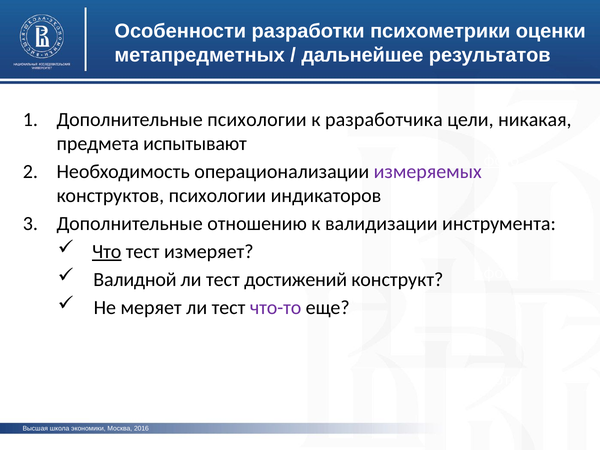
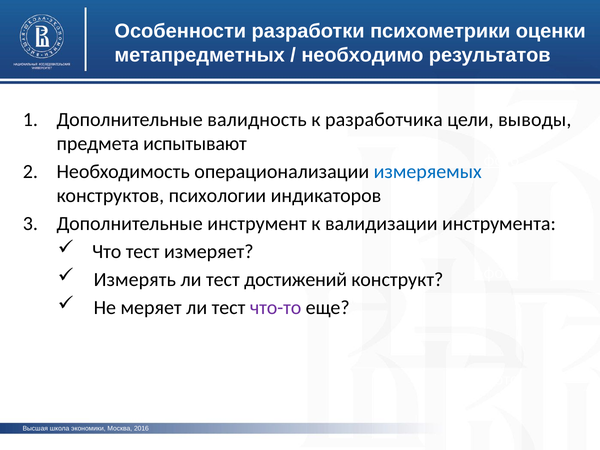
дальнейшее: дальнейшее -> необходимо
Дополнительные психологии: психологии -> валидность
никакая: никакая -> выводы
измеряемых colour: purple -> blue
отношению: отношению -> инструмент
Что underline: present -> none
Валидной: Валидной -> Измерять
